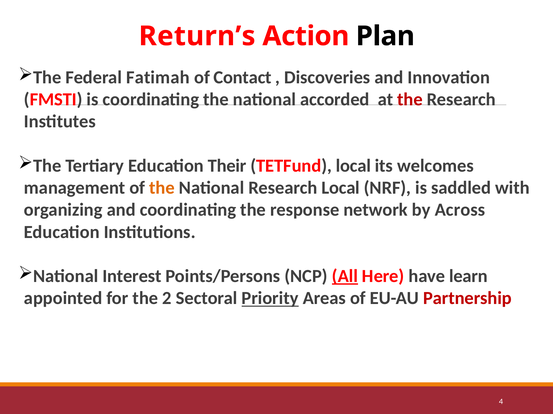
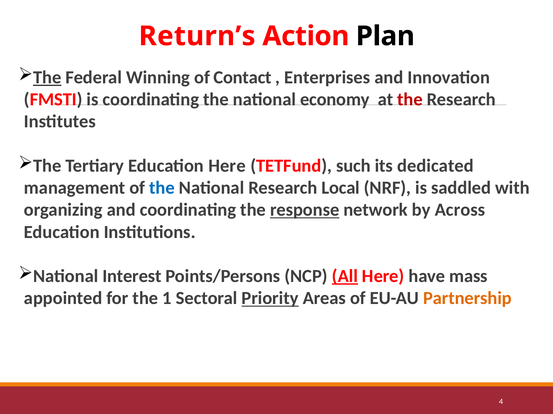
The at (47, 78) underline: none -> present
Fatimah: Fatimah -> Winning
Discoveries: Discoveries -> Enterprises
accorded: accorded -> economy
Education Their: Their -> Here
TETFund local: local -> such
welcomes: welcomes -> dedicated
the at (162, 188) colour: orange -> blue
response underline: none -> present
learn: learn -> mass
2: 2 -> 1
Partnership colour: red -> orange
